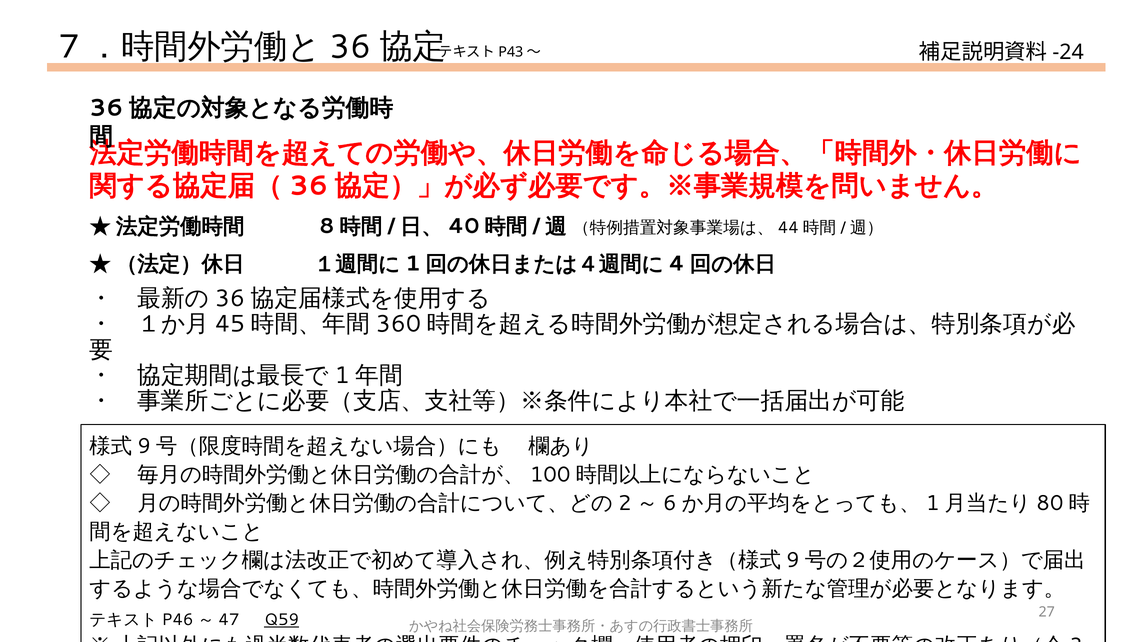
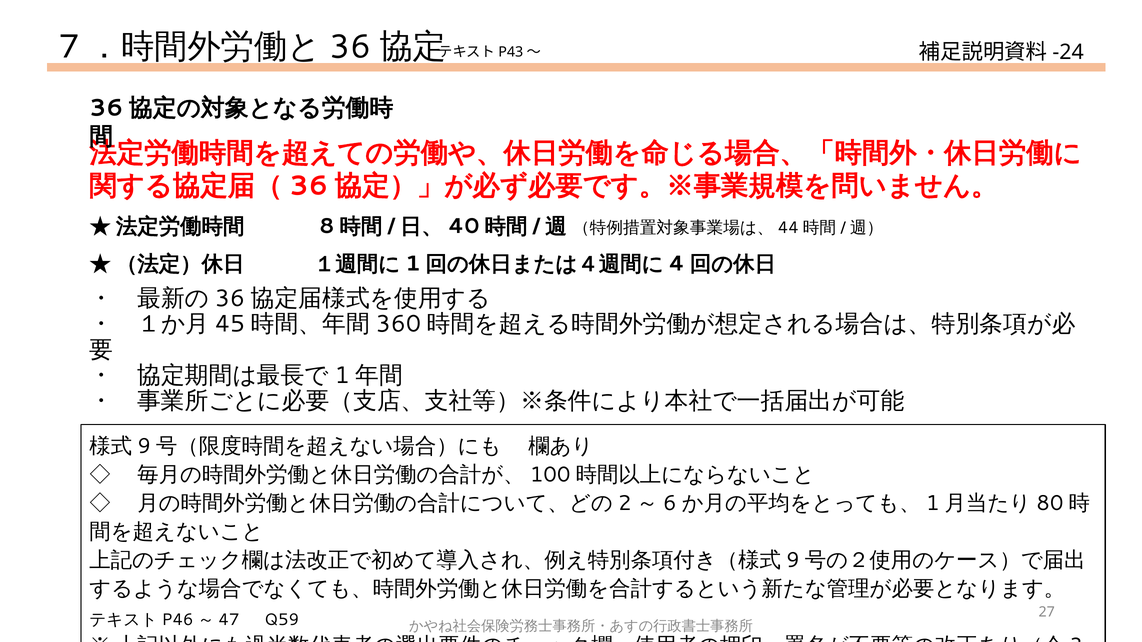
Q59 underline: present -> none
